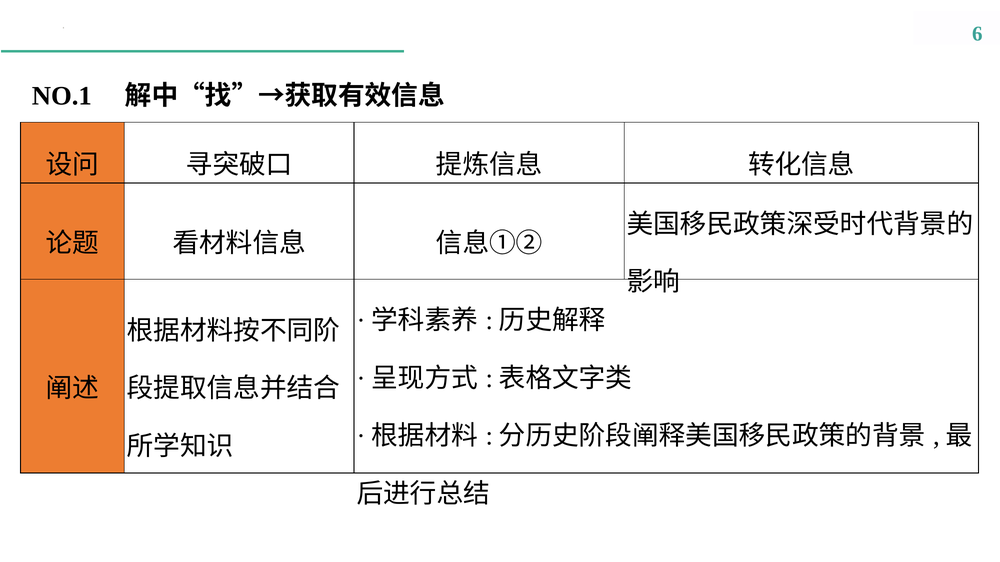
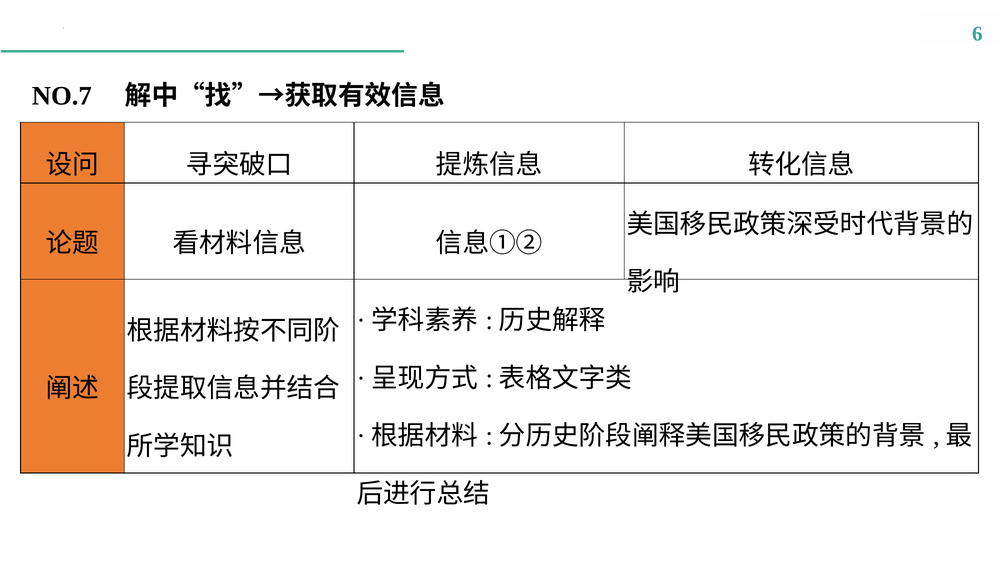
NO.1: NO.1 -> NO.7
